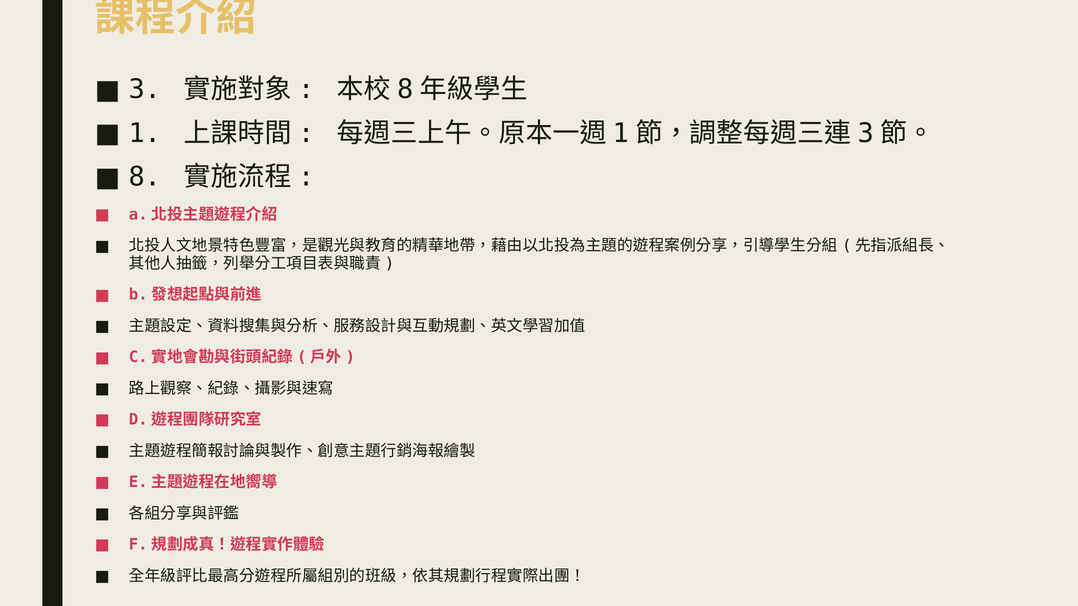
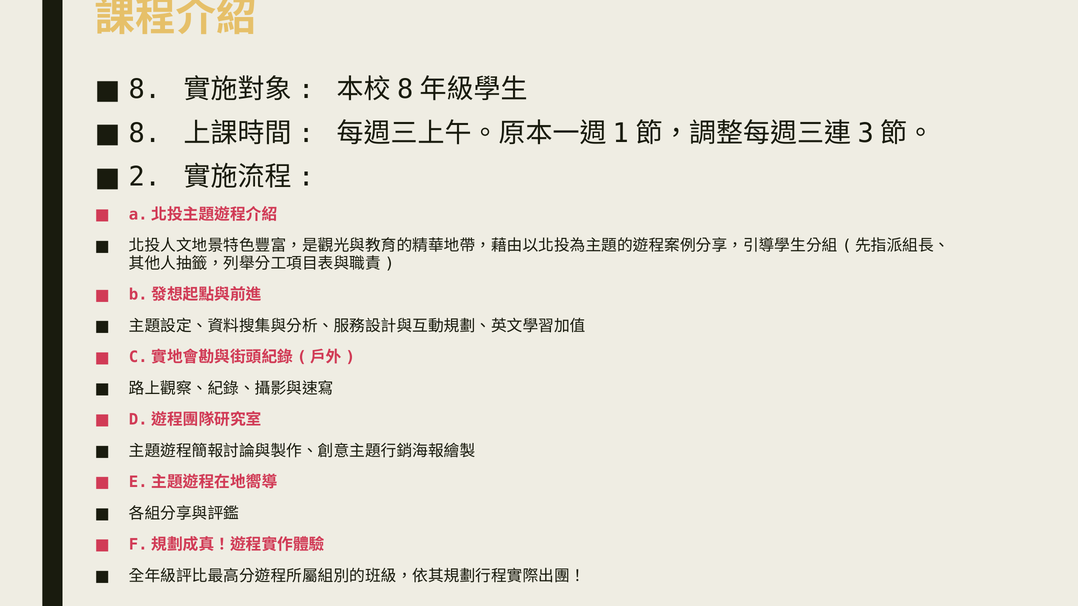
3 at (145, 89): 3 -> 8
1 at (145, 133): 1 -> 8
8: 8 -> 2
